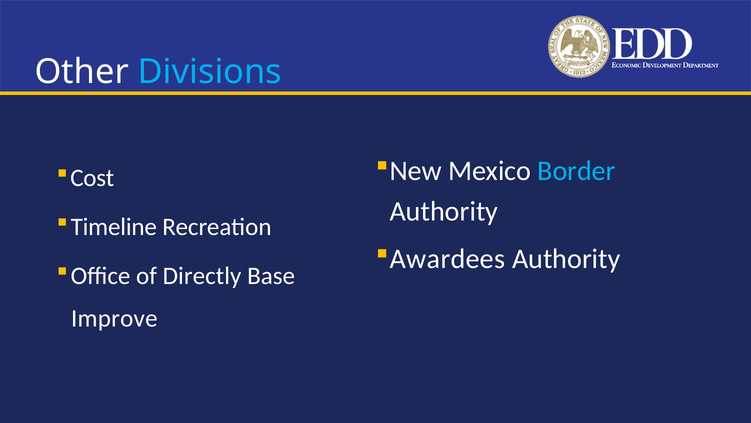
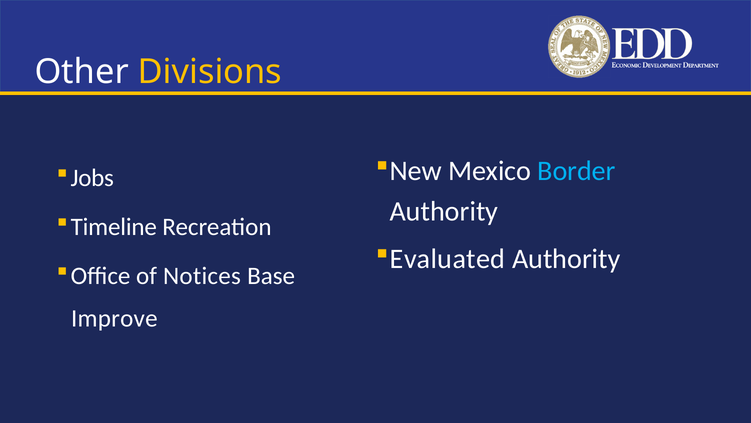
Divisions colour: light blue -> yellow
Cost: Cost -> Jobs
Awardees: Awardees -> Evaluated
Directly: Directly -> Notices
